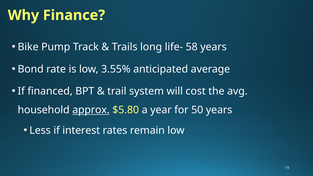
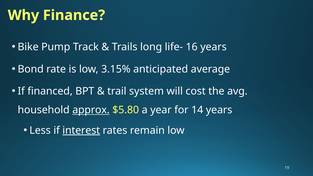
58: 58 -> 16
3.55%: 3.55% -> 3.15%
50: 50 -> 14
interest underline: none -> present
